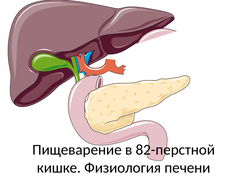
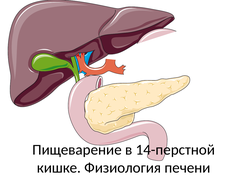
82-перстной: 82-перстной -> 14-перстной
